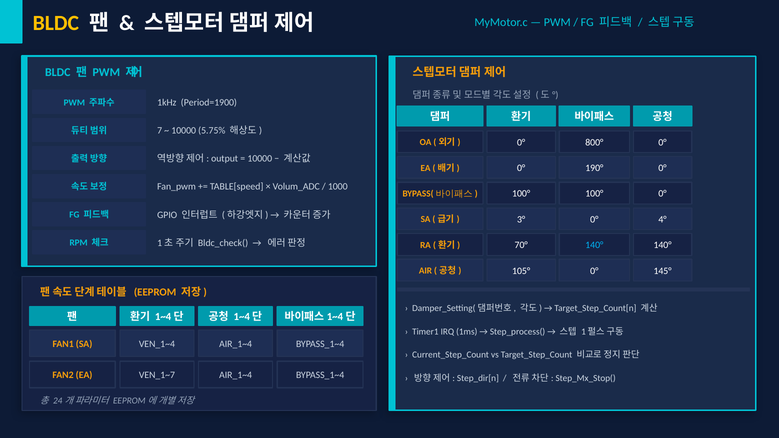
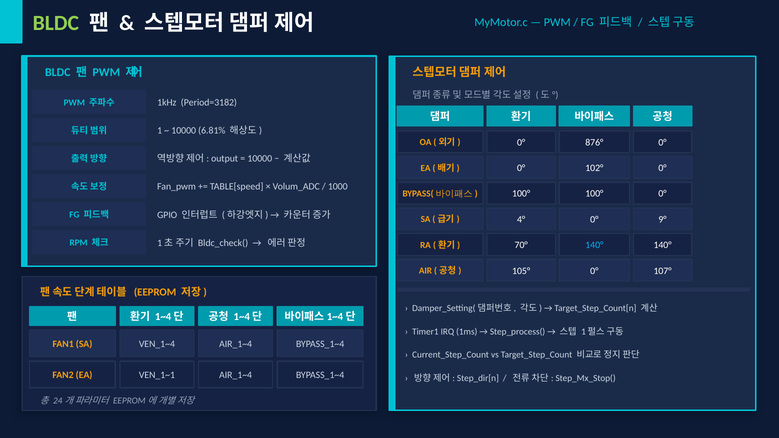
BLDC at (56, 23) colour: yellow -> light green
Period=1900: Period=1900 -> Period=3182
7 at (160, 131): 7 -> 1
5.75%: 5.75% -> 6.81%
800°: 800° -> 876°
190°: 190° -> 102°
3°: 3° -> 4°
4°: 4° -> 9°
145°: 145° -> 107°
VEN_1~7: VEN_1~7 -> VEN_1~1
